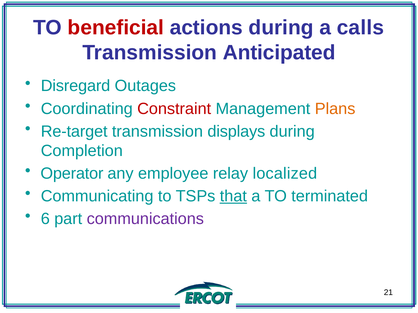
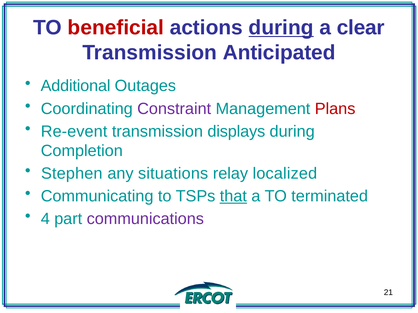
during at (281, 28) underline: none -> present
calls: calls -> clear
Disregard: Disregard -> Additional
Constraint colour: red -> purple
Plans colour: orange -> red
Re-target: Re-target -> Re-event
Operator: Operator -> Stephen
employee: employee -> situations
6: 6 -> 4
